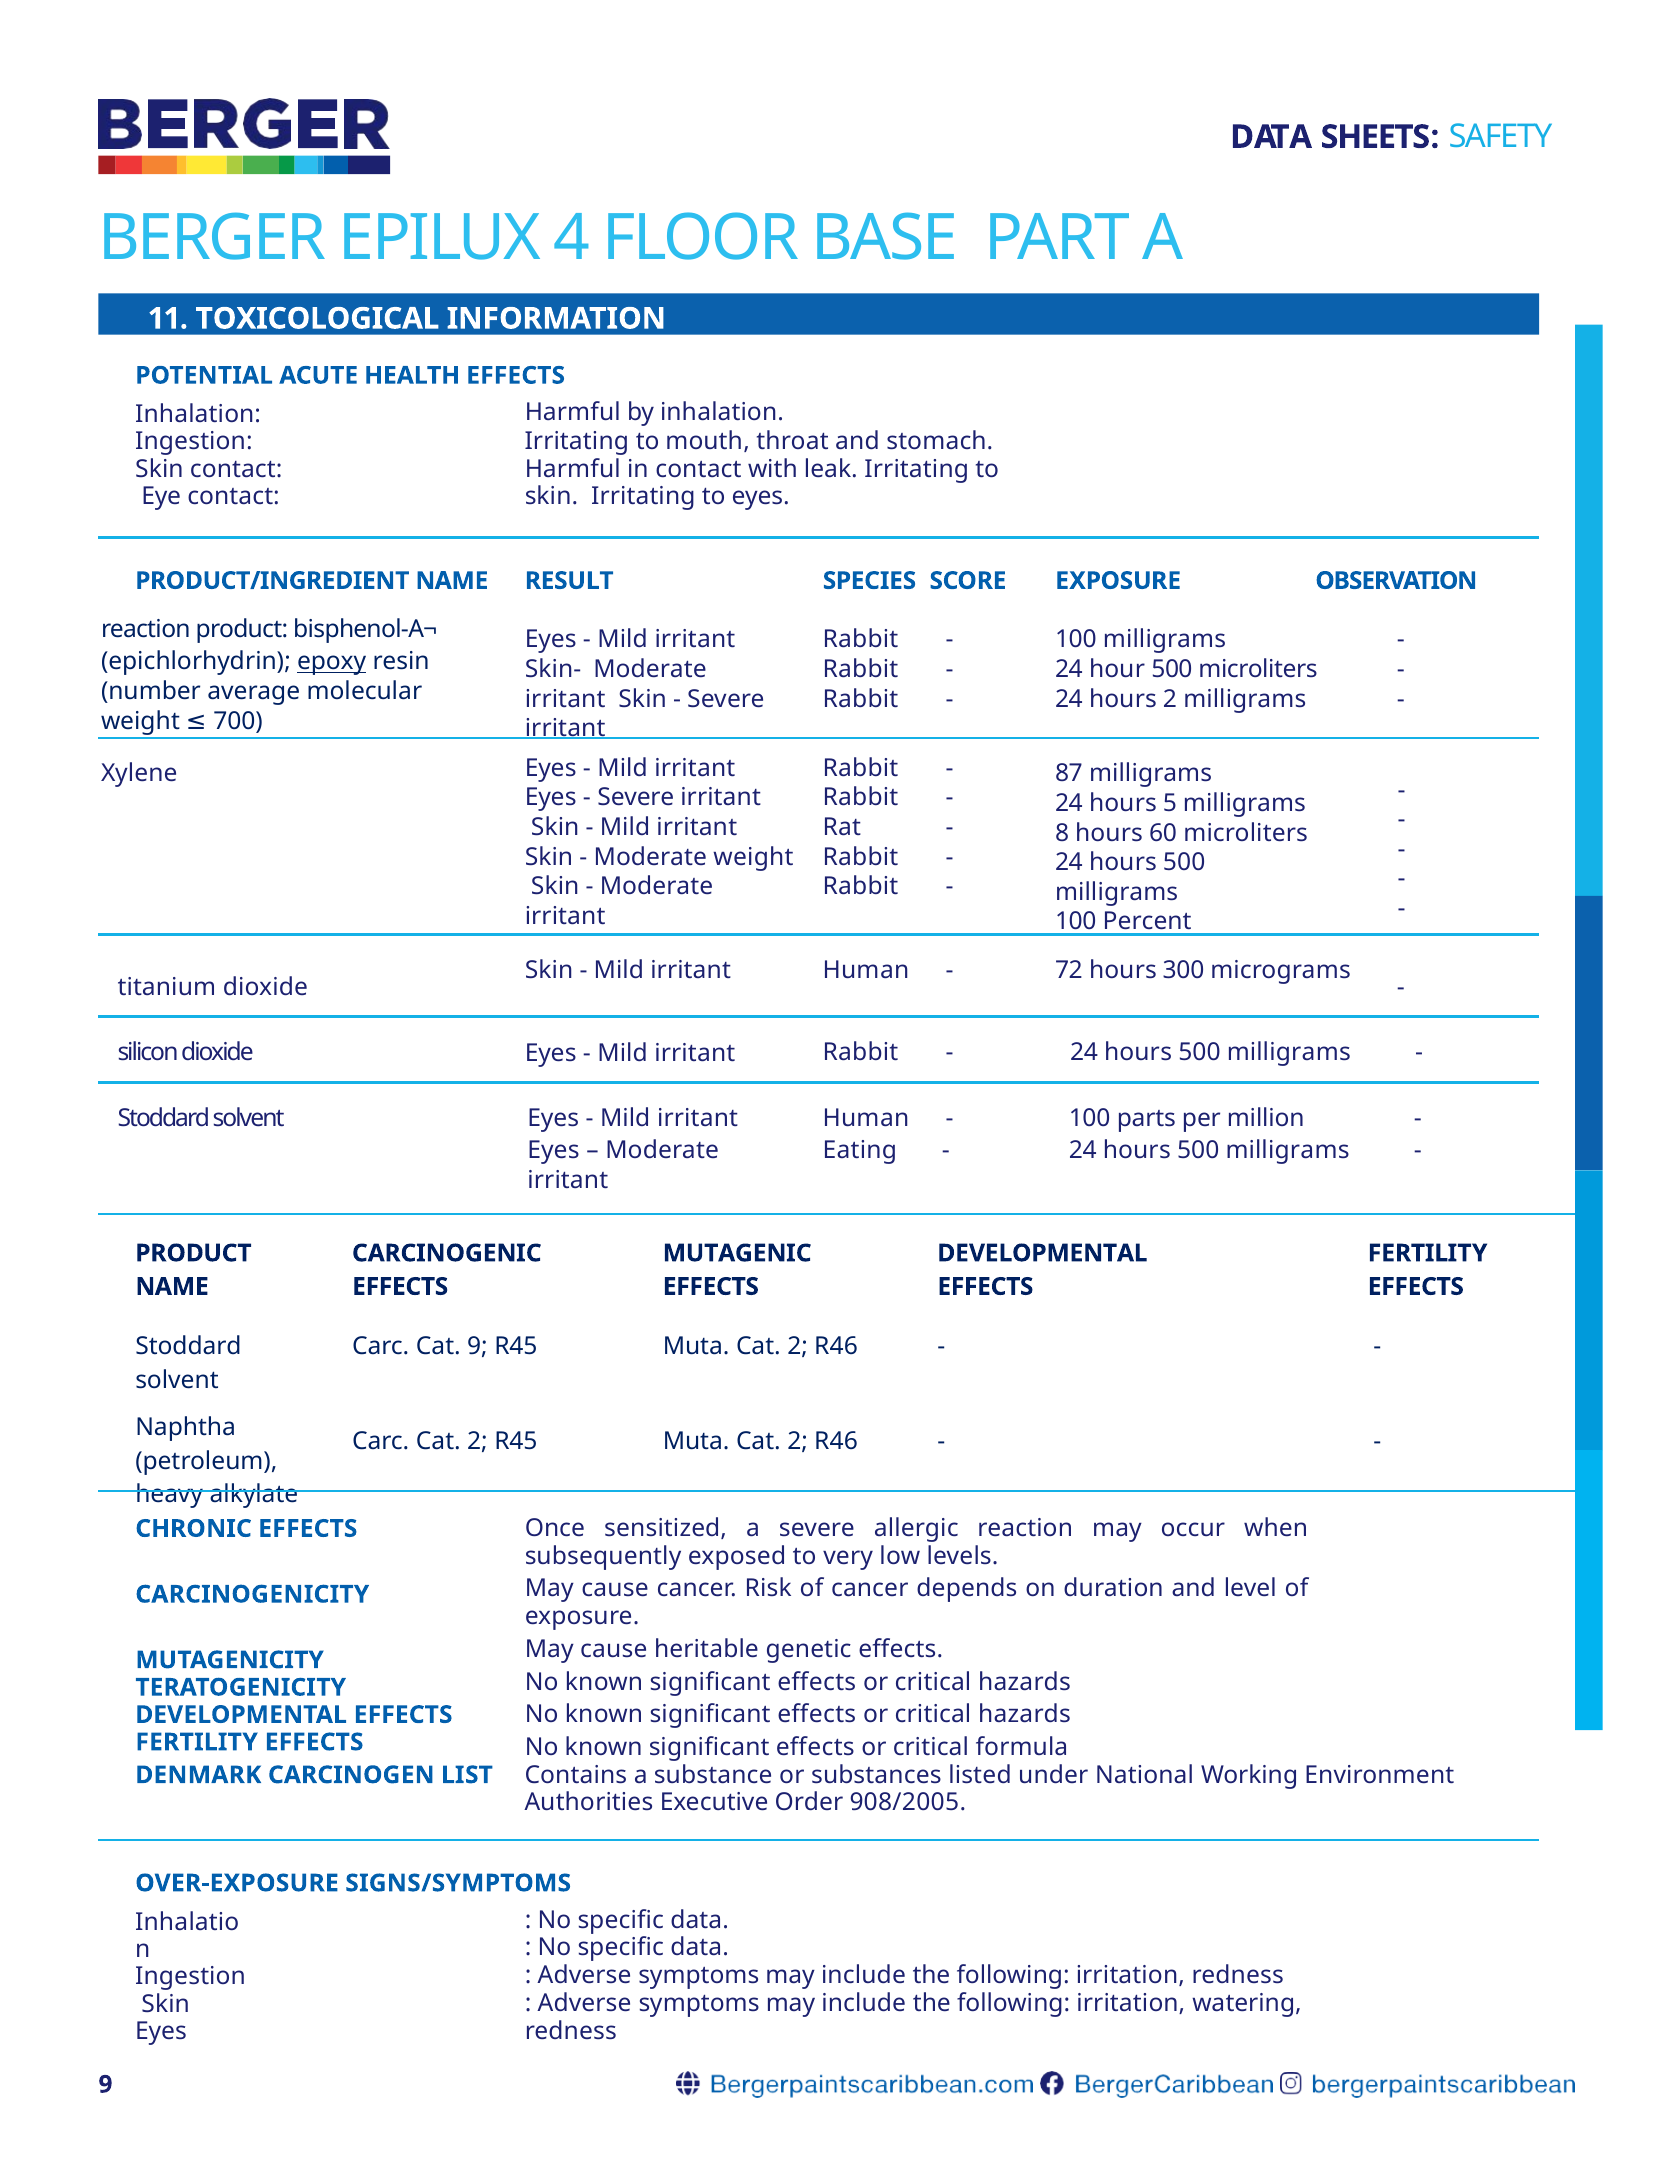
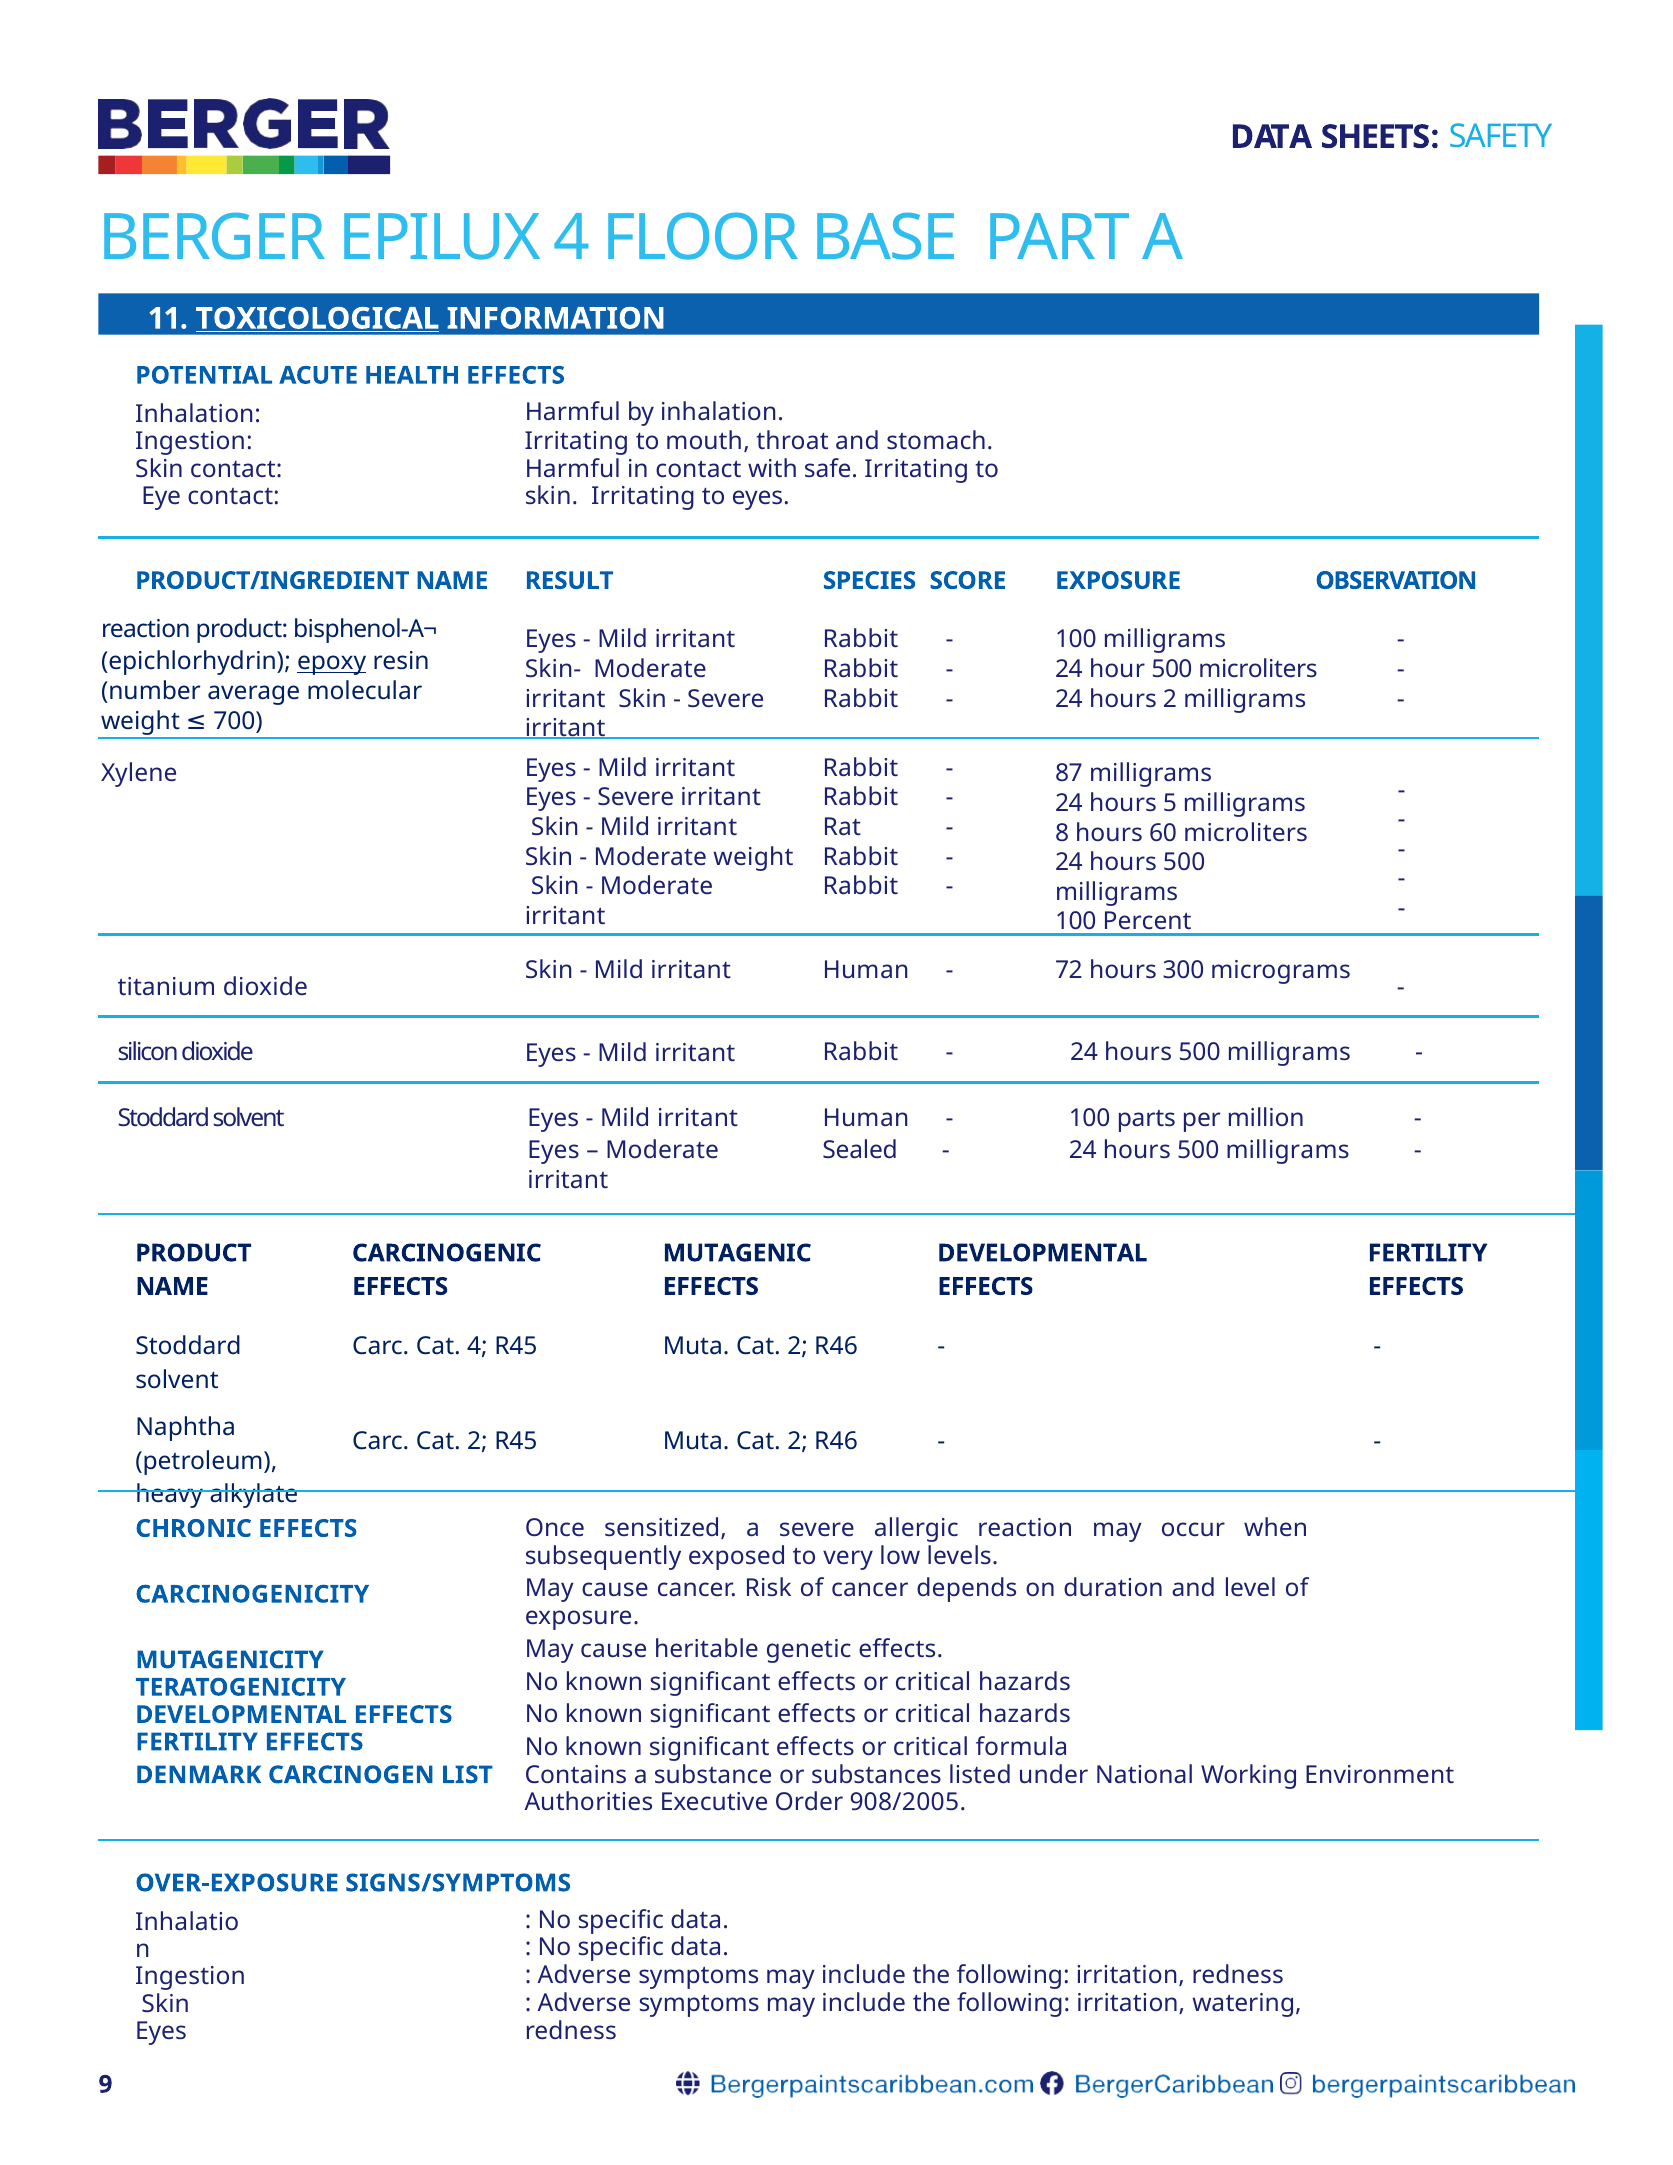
TOXICOLOGICAL underline: none -> present
leak: leak -> safe
Eating: Eating -> Sealed
Cat 9: 9 -> 4
